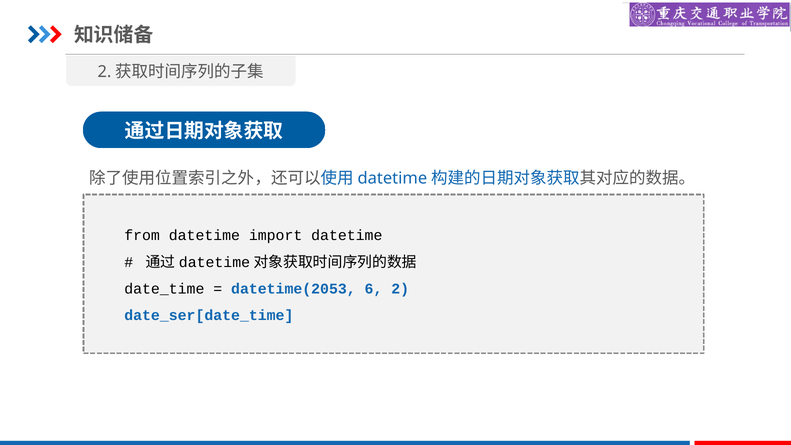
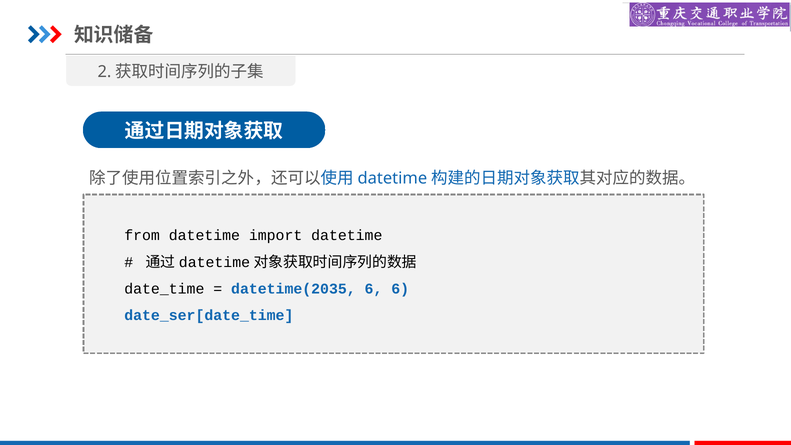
datetime(2053: datetime(2053 -> datetime(2035
6 2: 2 -> 6
